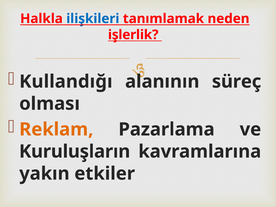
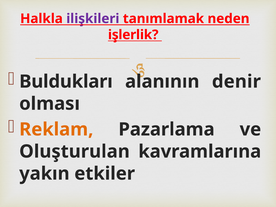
ilişkileri colour: blue -> purple
Kullandığı: Kullandığı -> Buldukları
süreç: süreç -> denir
Kuruluşların: Kuruluşların -> Oluşturulan
